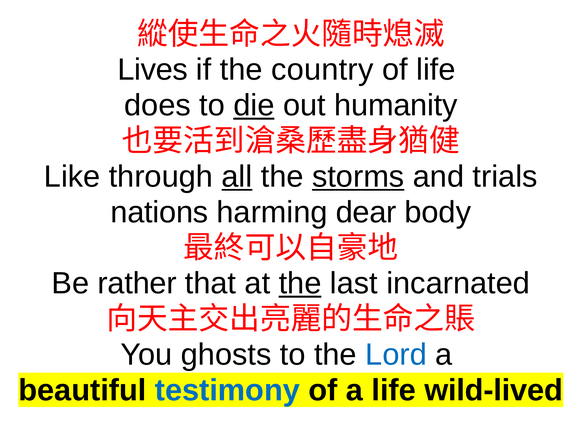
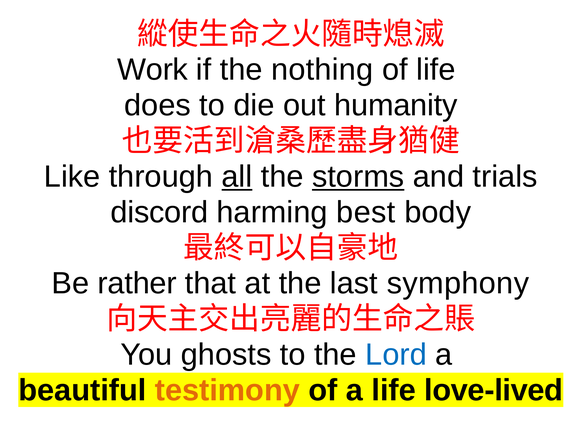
Lives: Lives -> Work
country: country -> nothing
die underline: present -> none
nations: nations -> discord
dear: dear -> best
the at (300, 283) underline: present -> none
incarnated: incarnated -> symphony
testimony colour: blue -> orange
wild-lived: wild-lived -> love-lived
